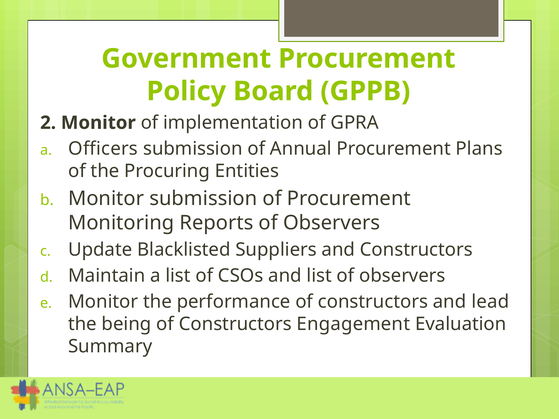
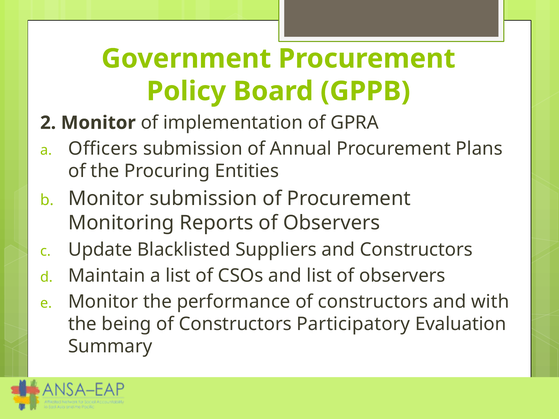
lead: lead -> with
Engagement: Engagement -> Participatory
